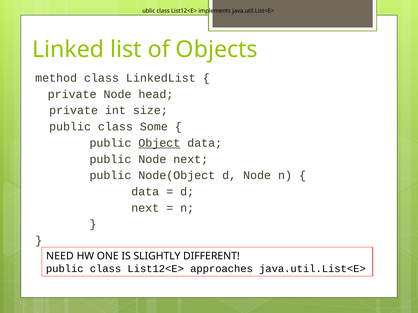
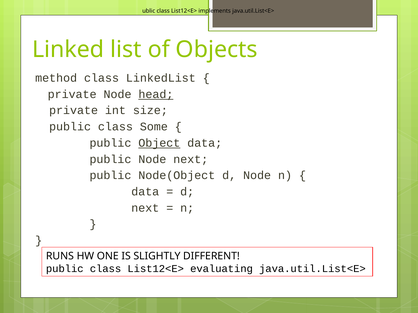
head underline: none -> present
NEED: NEED -> RUNS
approaches: approaches -> evaluating
